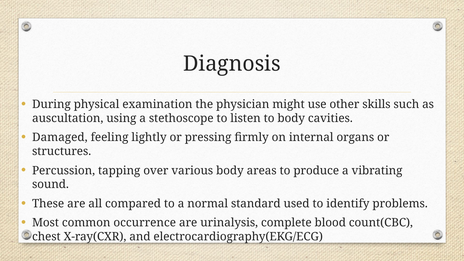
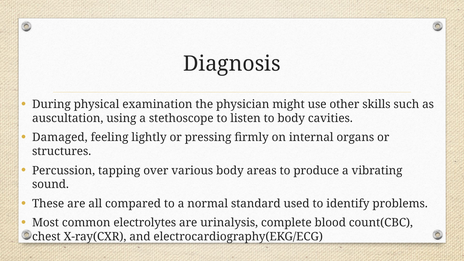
occurrence: occurrence -> electrolytes
